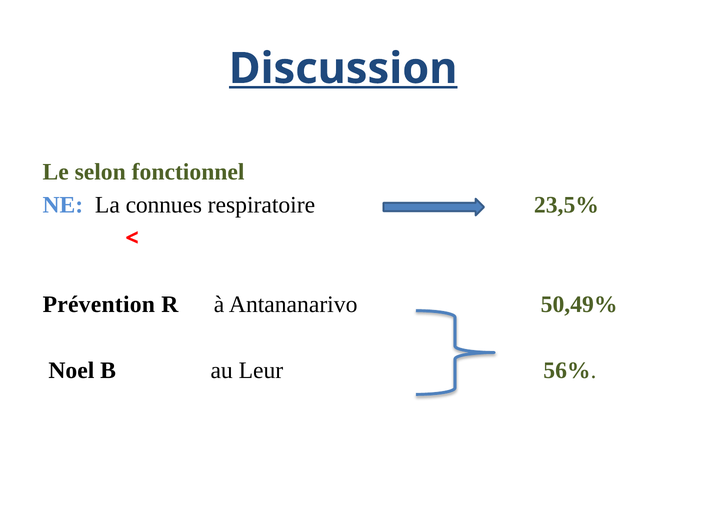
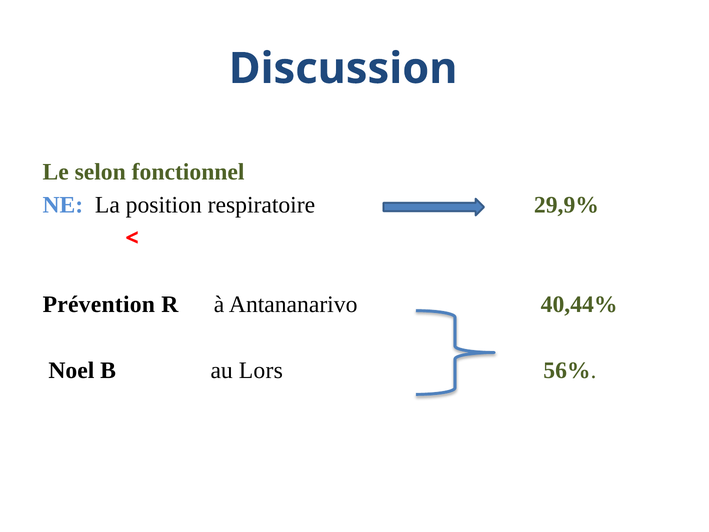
Discussion underline: present -> none
connues: connues -> position
23,5%: 23,5% -> 29,9%
50,49%: 50,49% -> 40,44%
Leur: Leur -> Lors
